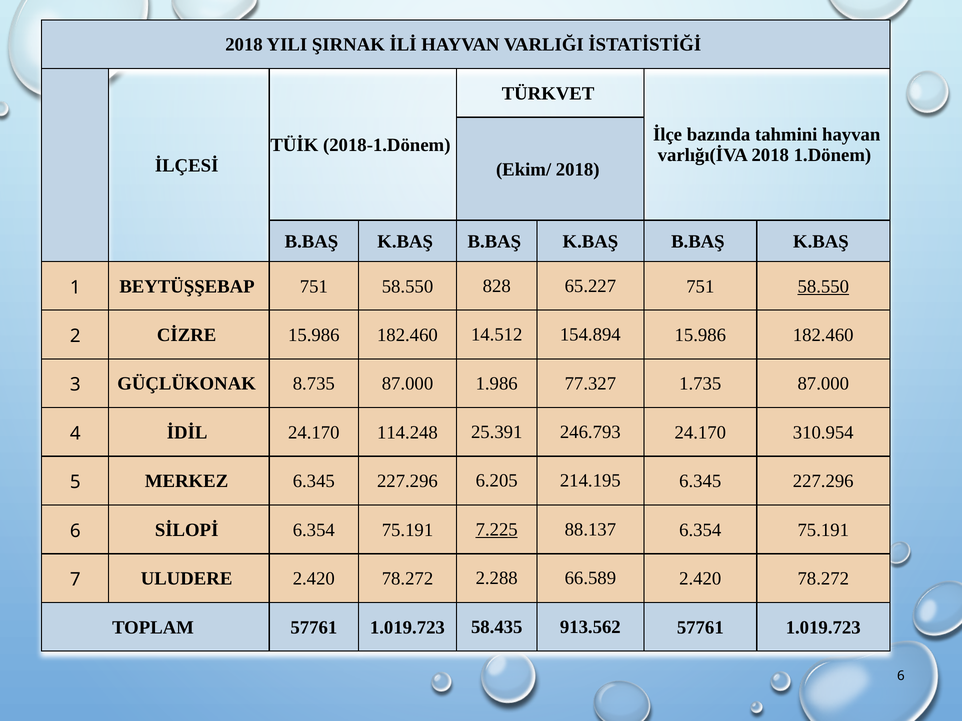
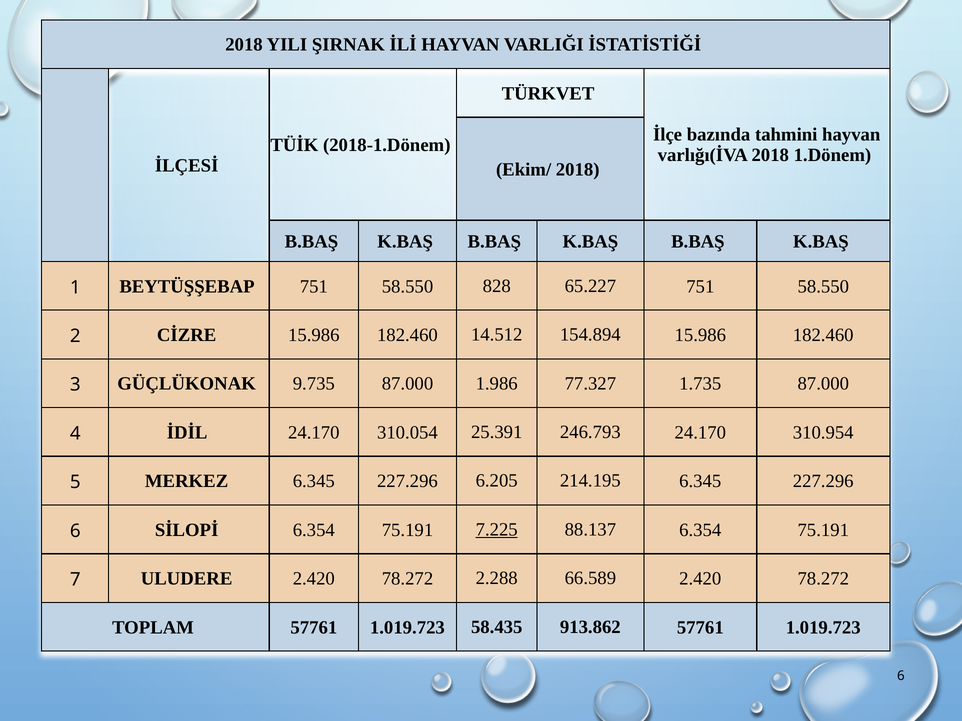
58.550 at (823, 287) underline: present -> none
8.735: 8.735 -> 9.735
114.248: 114.248 -> 310.054
913.562: 913.562 -> 913.862
